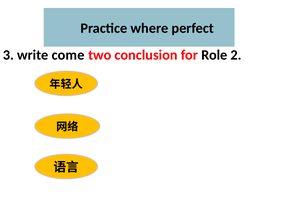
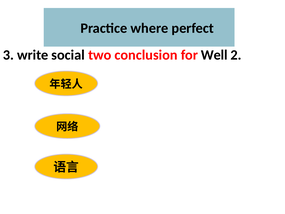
come: come -> social
Role: Role -> Well
